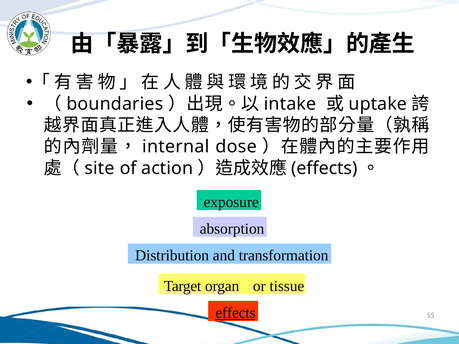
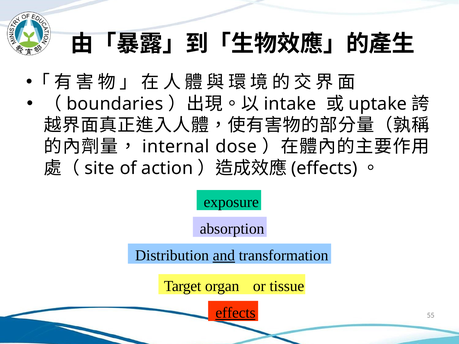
and underline: none -> present
